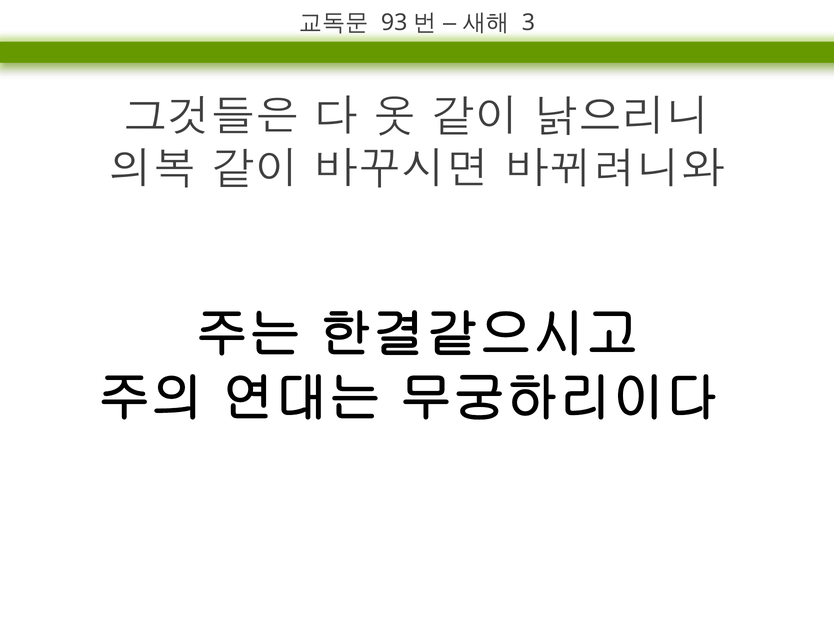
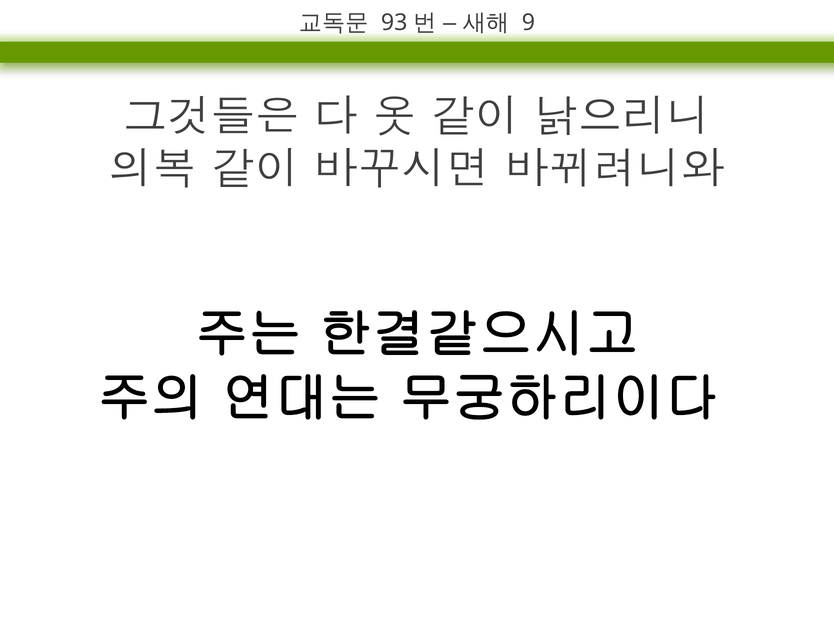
3: 3 -> 9
